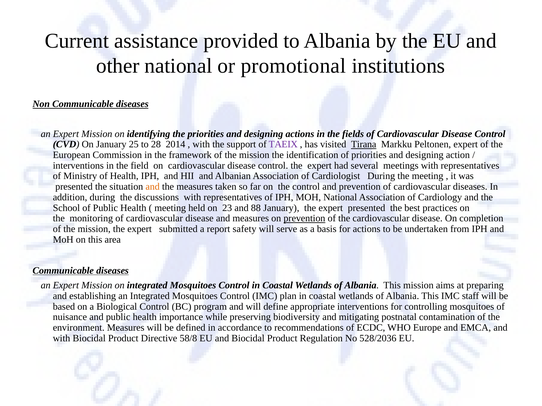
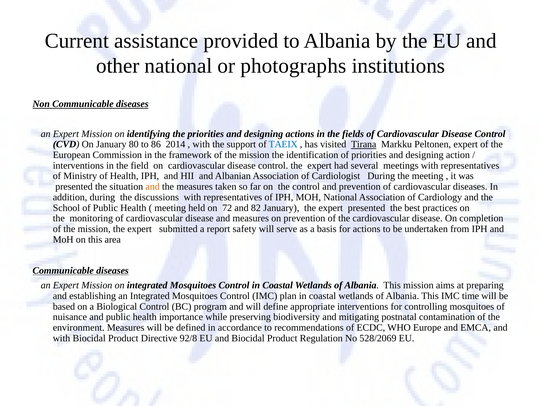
promotional: promotional -> photographs
25: 25 -> 80
28: 28 -> 86
TAEIX colour: purple -> blue
23: 23 -> 72
88: 88 -> 82
prevention at (304, 219) underline: present -> none
staff: staff -> time
58/8: 58/8 -> 92/8
528/2036: 528/2036 -> 528/2069
